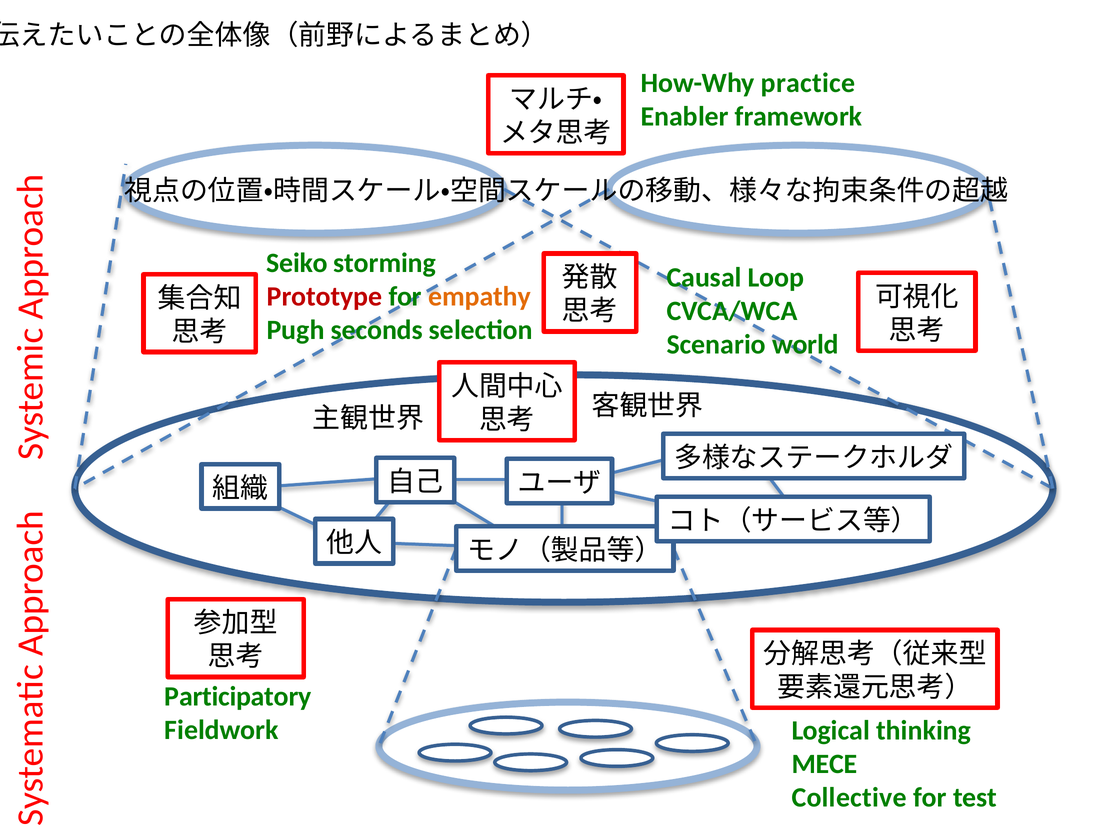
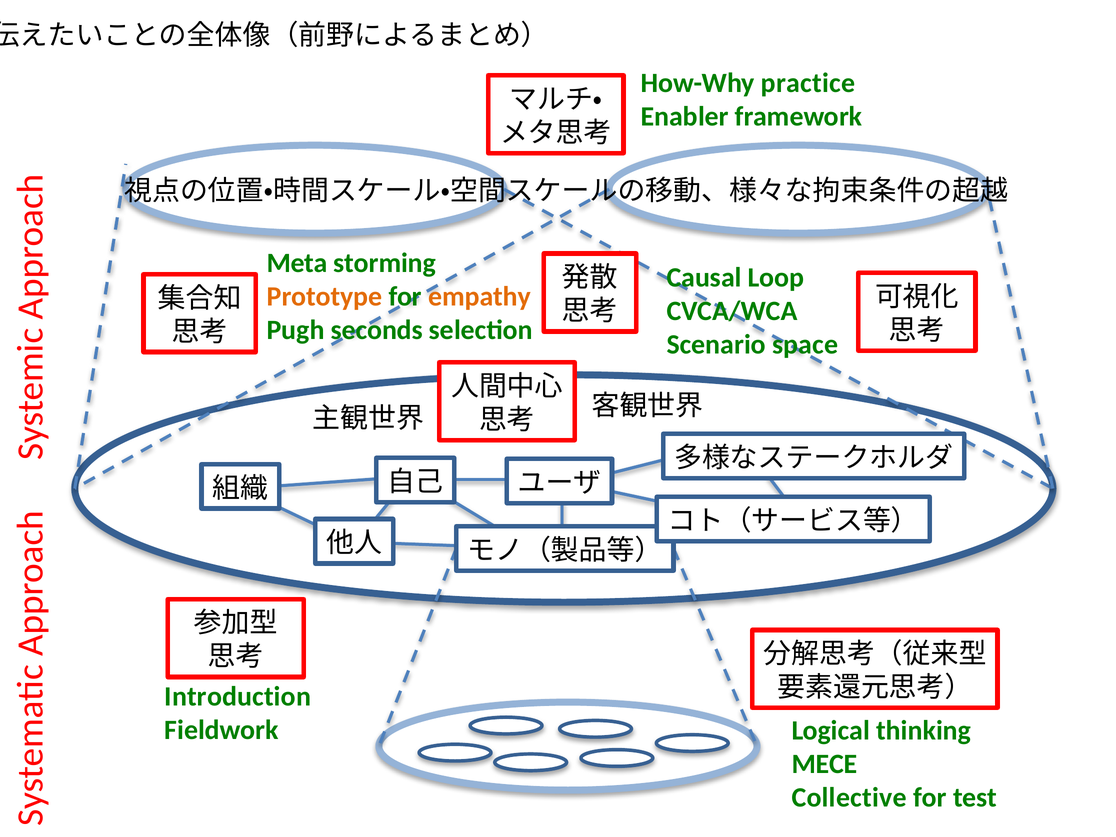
Seiko: Seiko -> Meta
Prototype colour: red -> orange
world: world -> space
Participatory: Participatory -> Introduction
